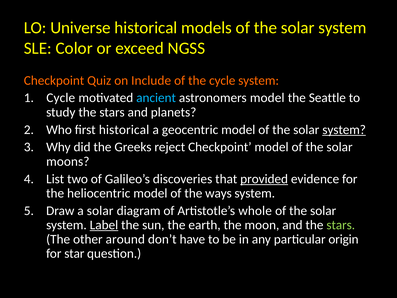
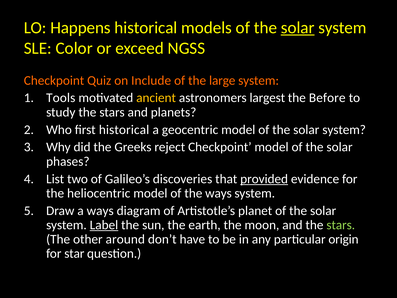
Universe: Universe -> Happens
solar at (298, 28) underline: none -> present
the cycle: cycle -> large
Cycle at (61, 98): Cycle -> Tools
ancient colour: light blue -> yellow
astronomers model: model -> largest
Seattle: Seattle -> Before
system at (344, 130) underline: present -> none
moons: moons -> phases
a solar: solar -> ways
whole: whole -> planet
